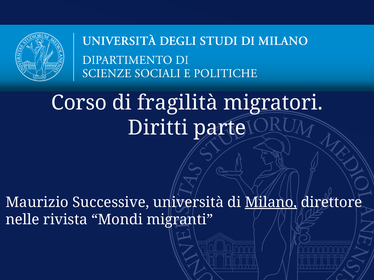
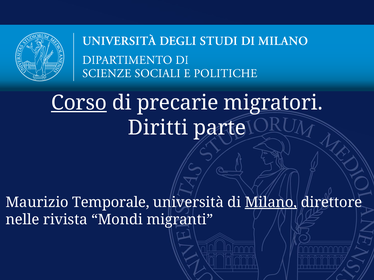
Corso underline: none -> present
fragilità: fragilità -> precarie
Successive: Successive -> Temporale
